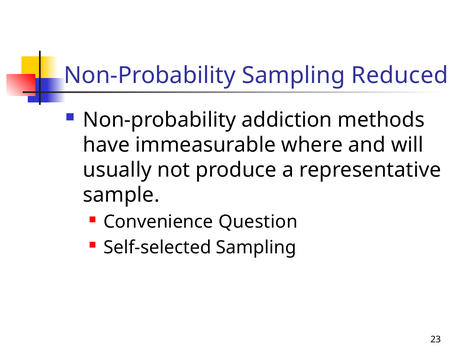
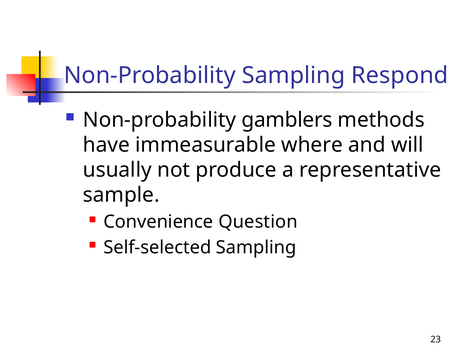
Reduced: Reduced -> Respond
addiction: addiction -> gamblers
